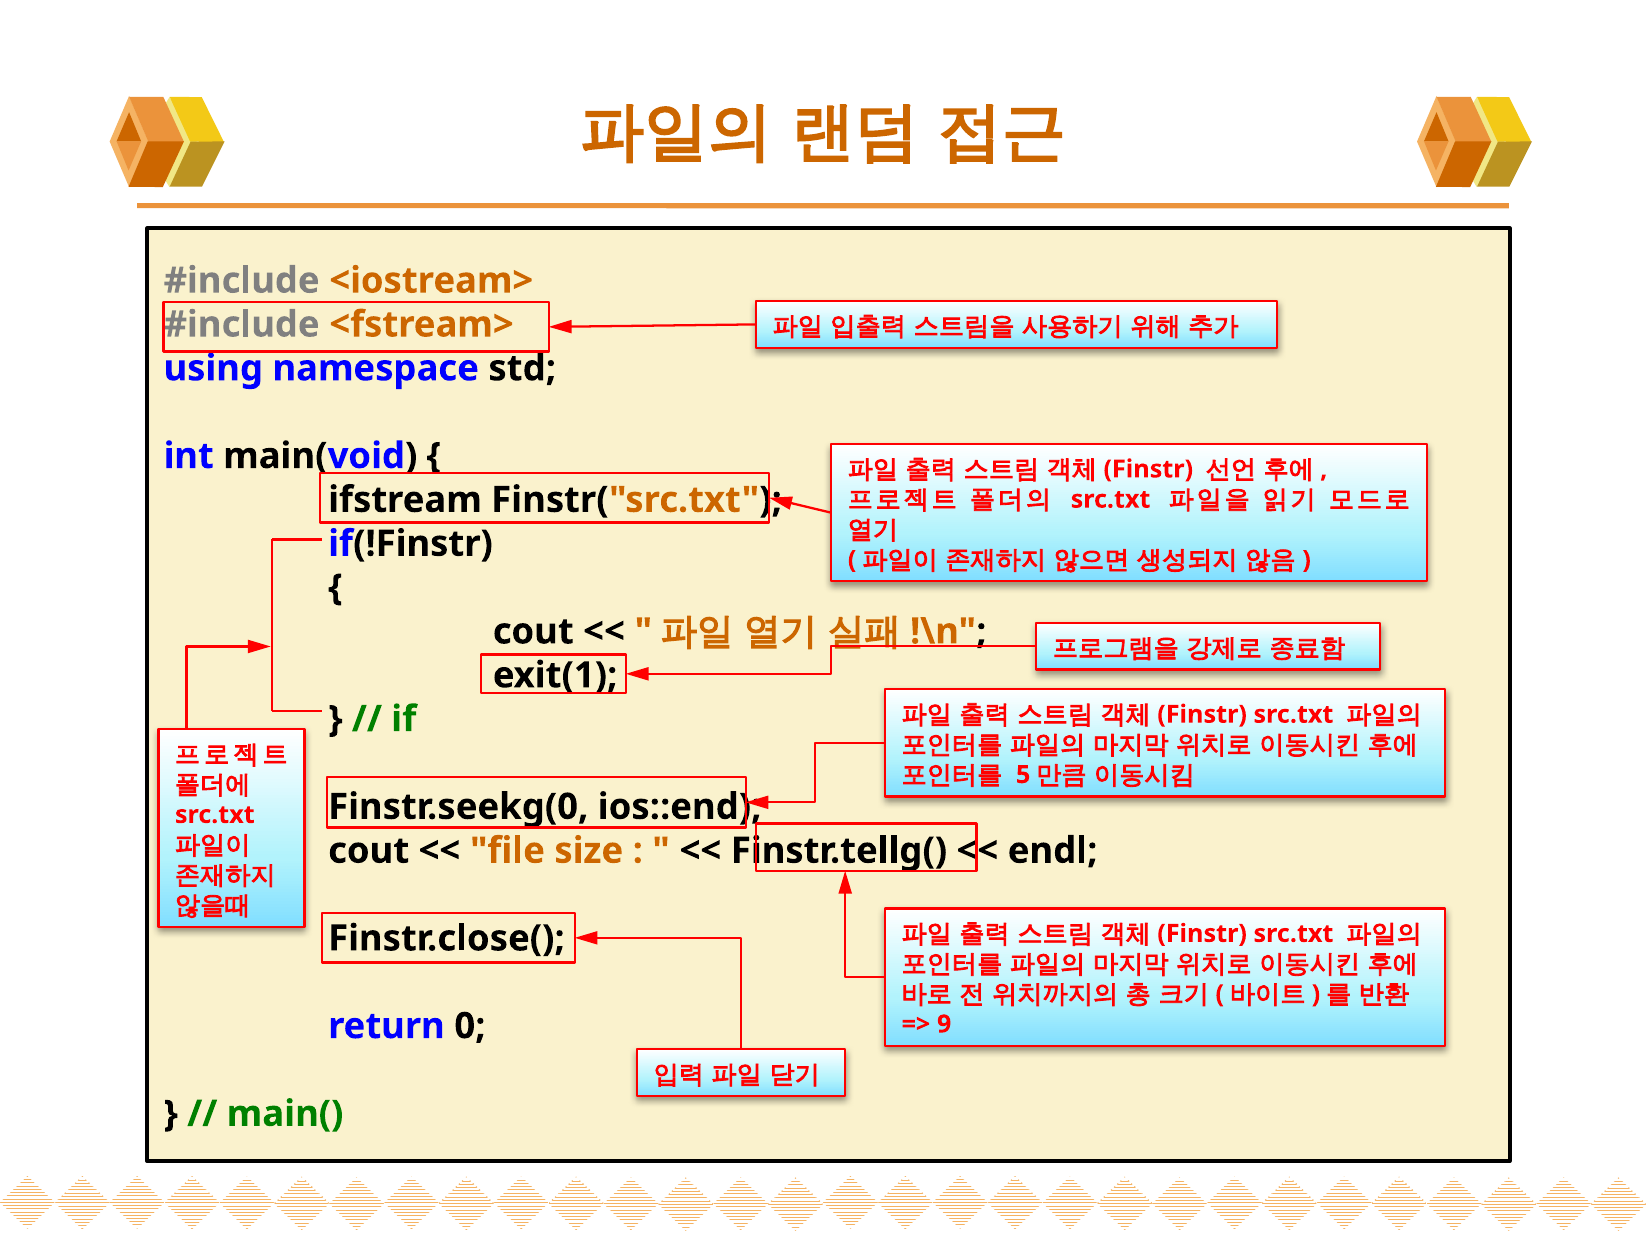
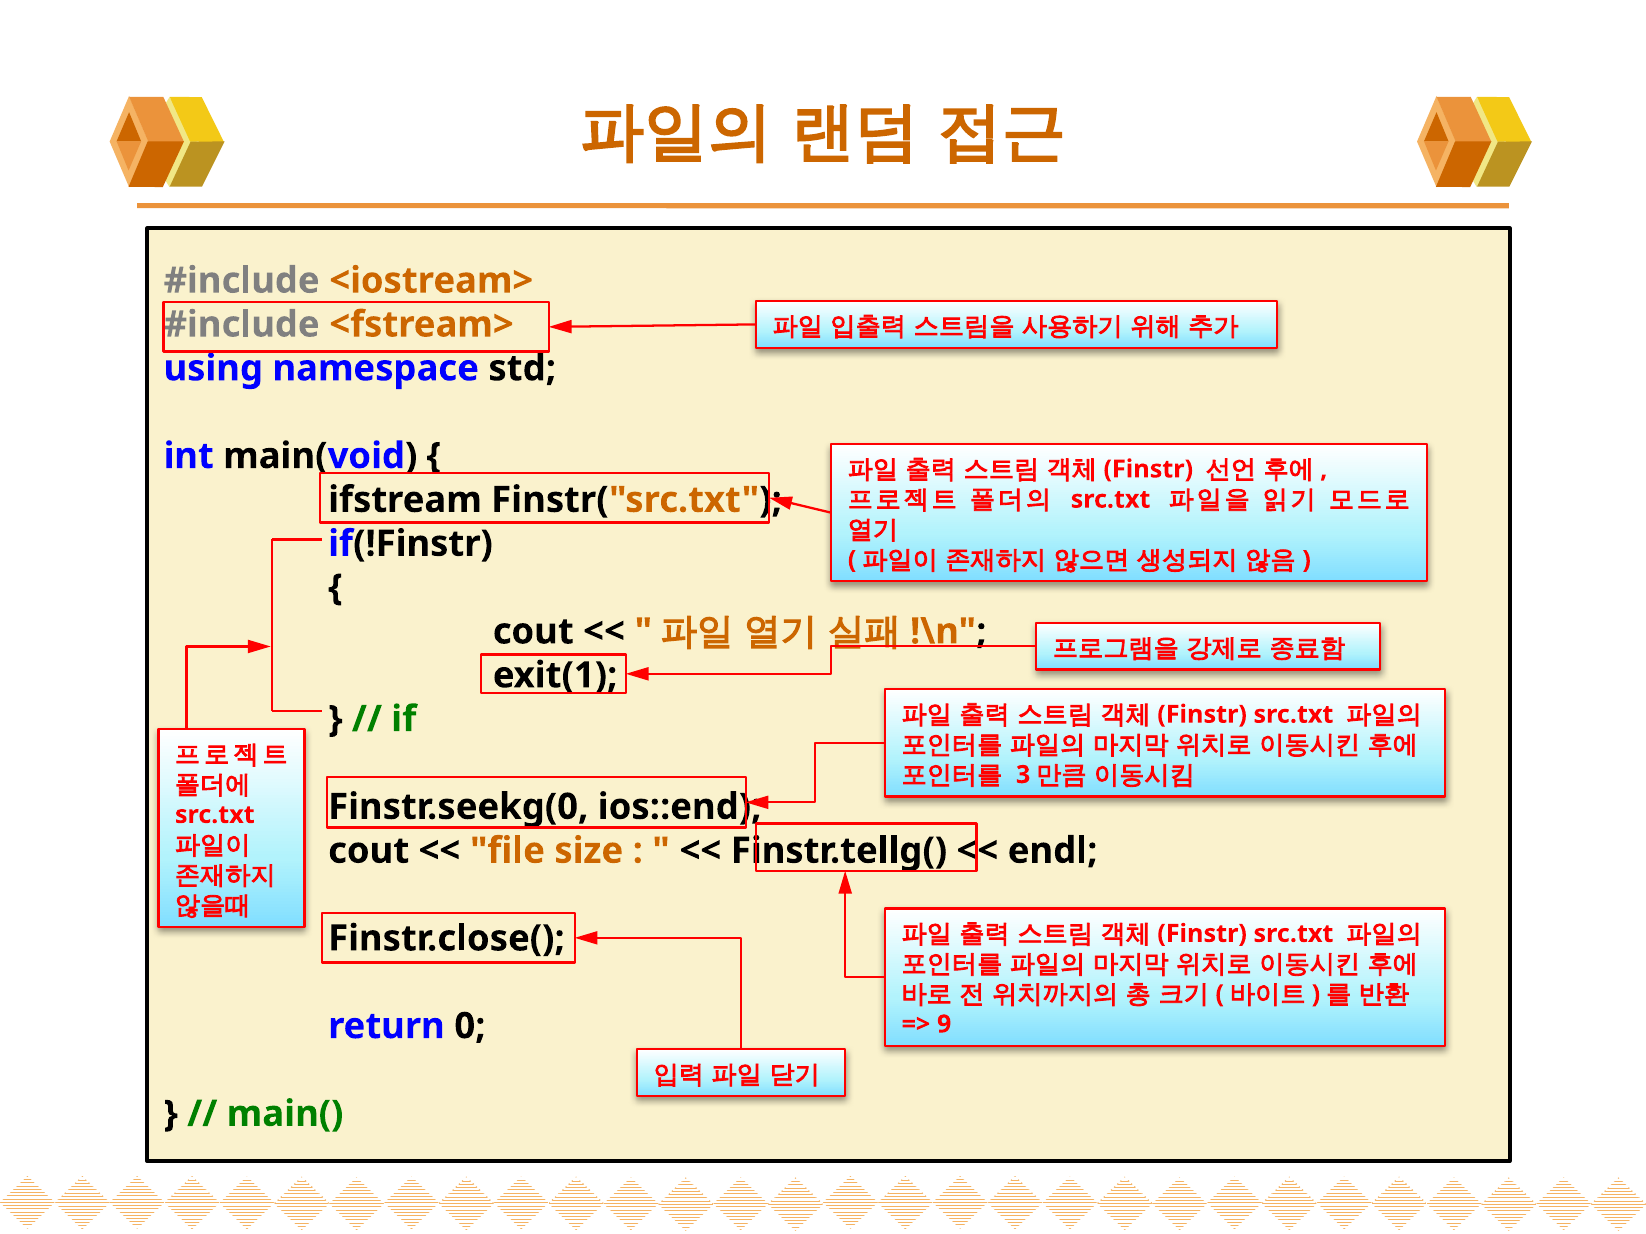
5: 5 -> 3
